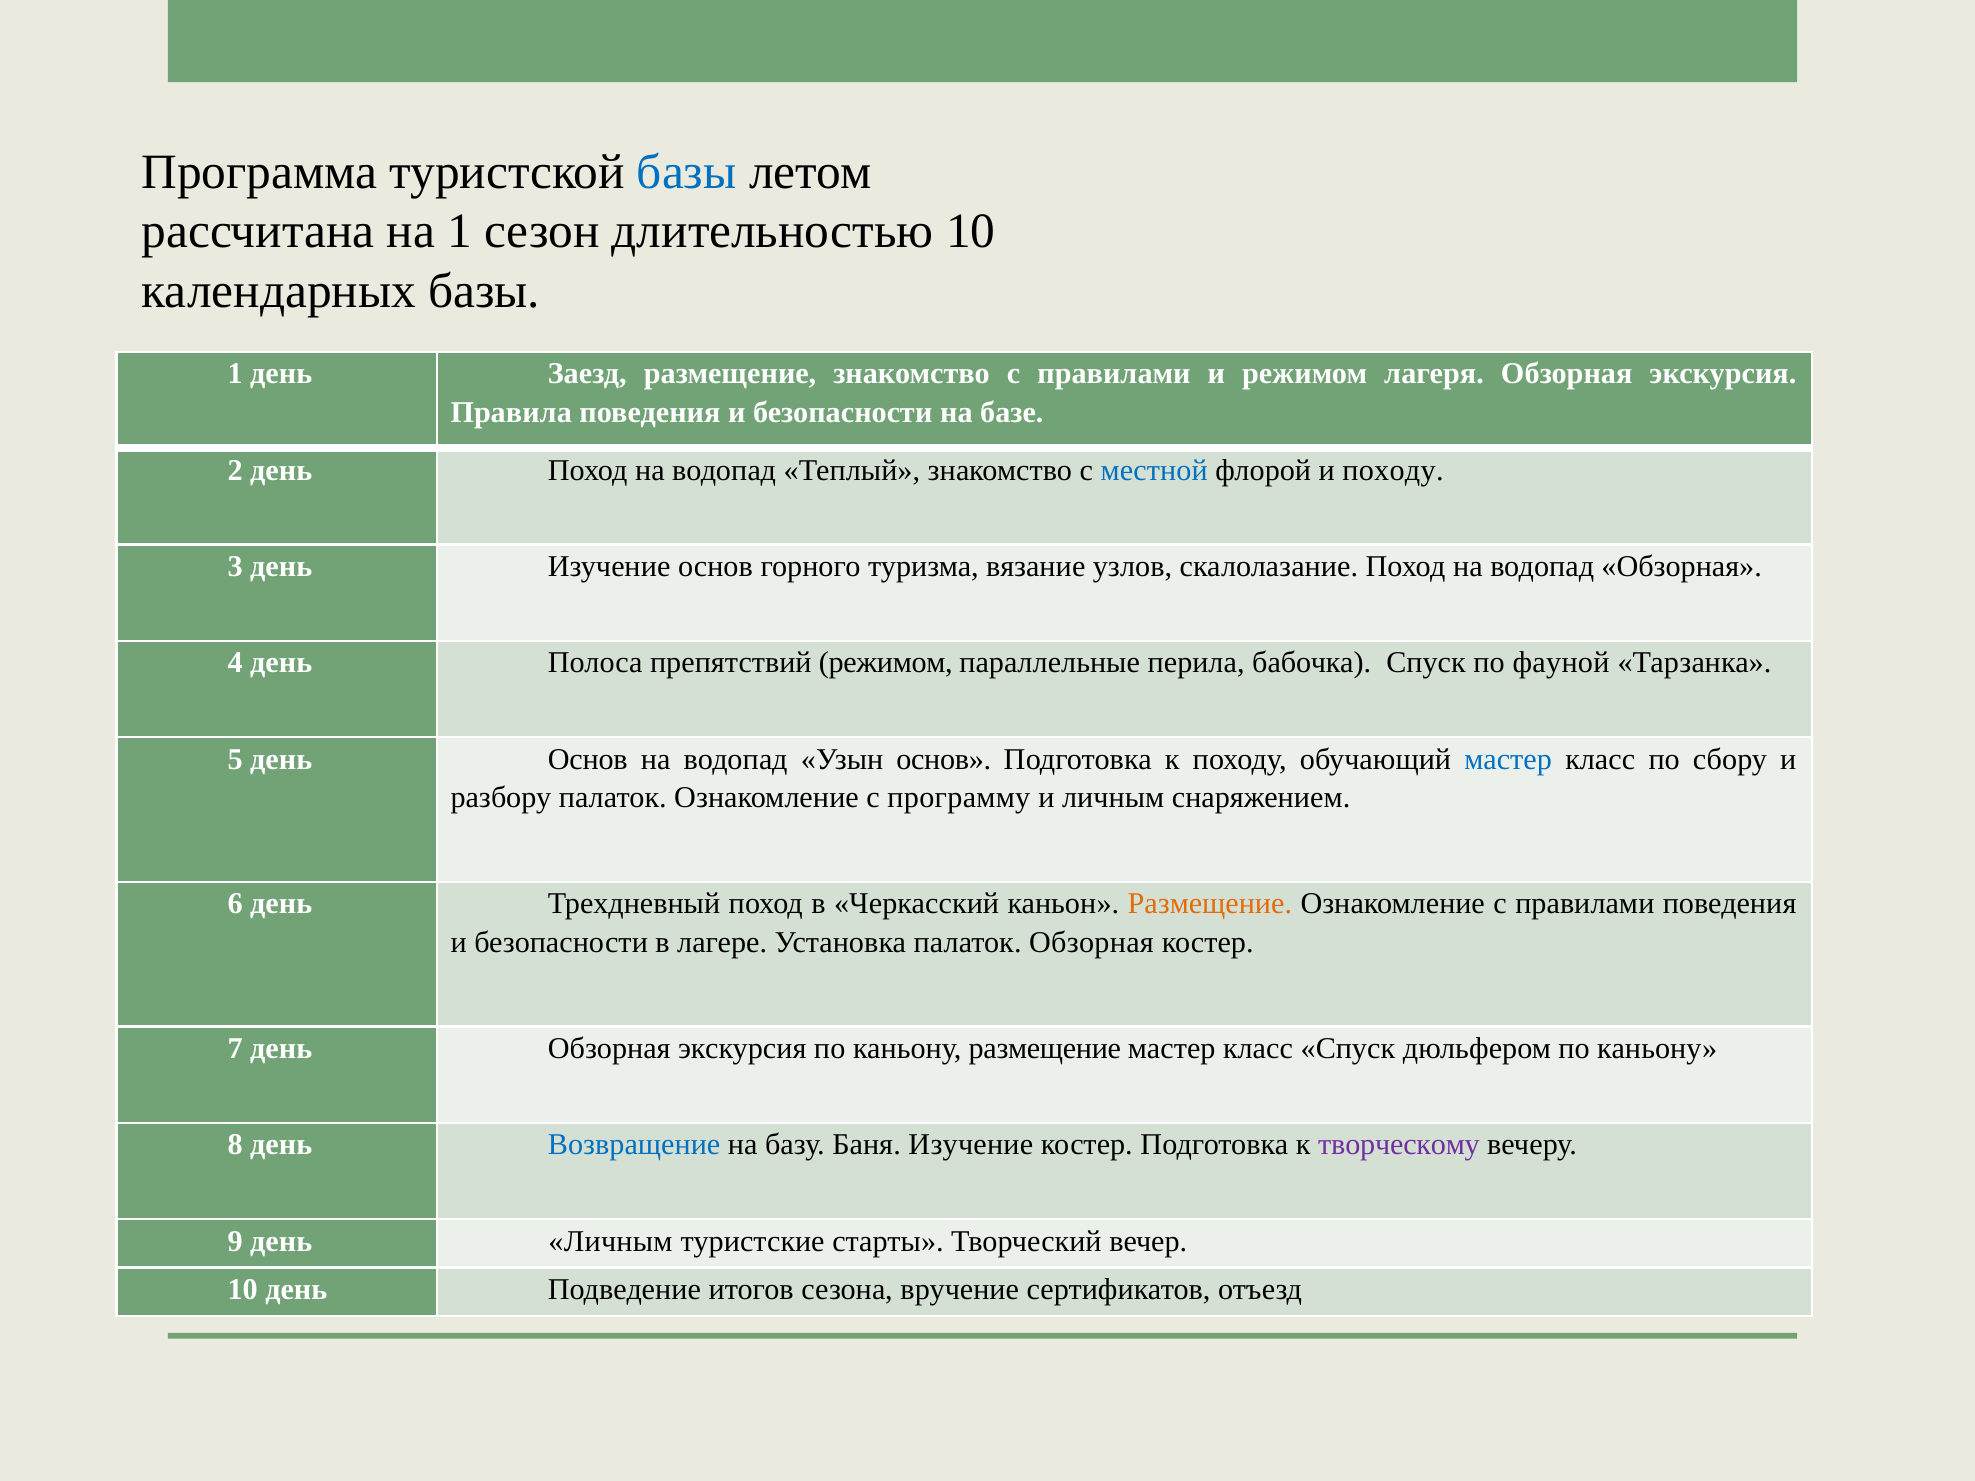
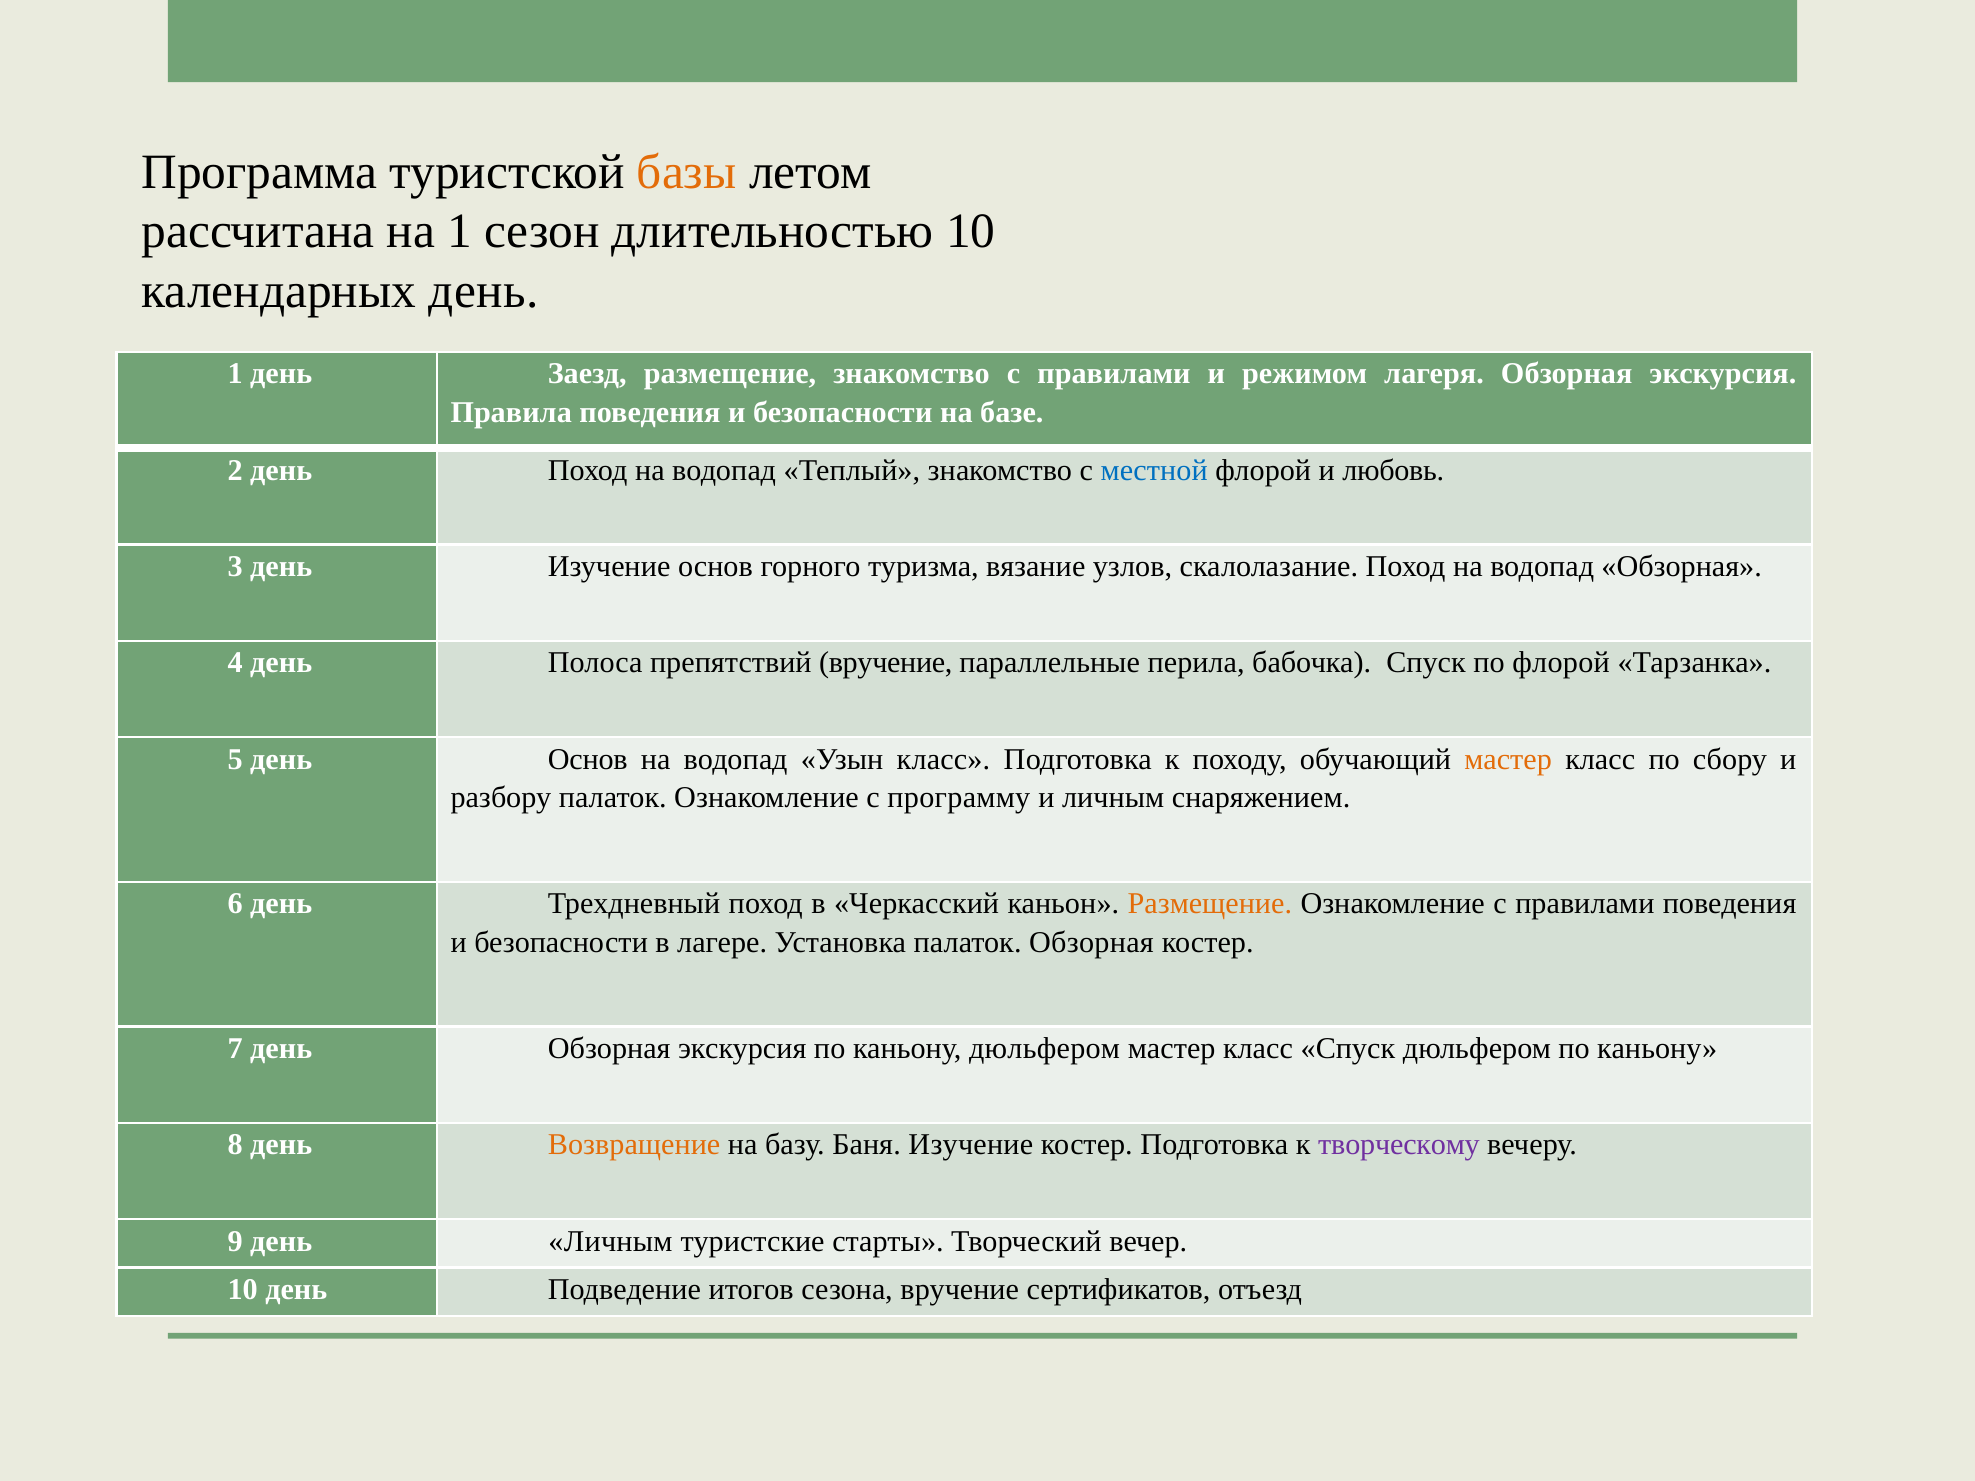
базы at (687, 172) colour: blue -> orange
календарных базы: базы -> день
и походу: походу -> любовь
препятствий режимом: режимом -> вручение
по фауной: фауной -> флорой
Узын основ: основ -> класс
мастер at (1508, 759) colour: blue -> orange
каньону размещение: размещение -> дюльфером
Возвращение colour: blue -> orange
